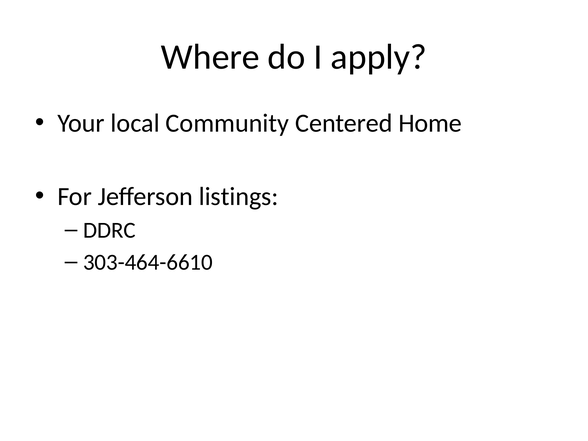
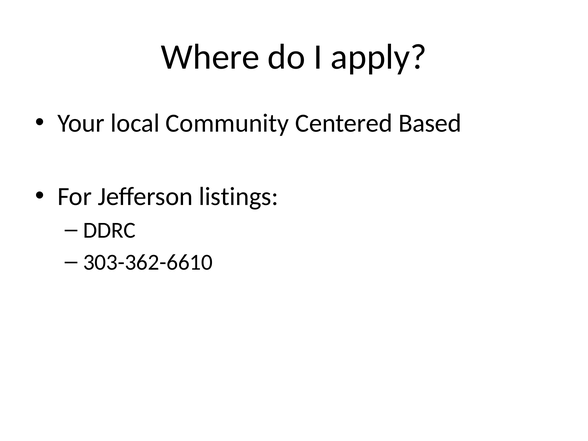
Home: Home -> Based
303-464-6610: 303-464-6610 -> 303-362-6610
